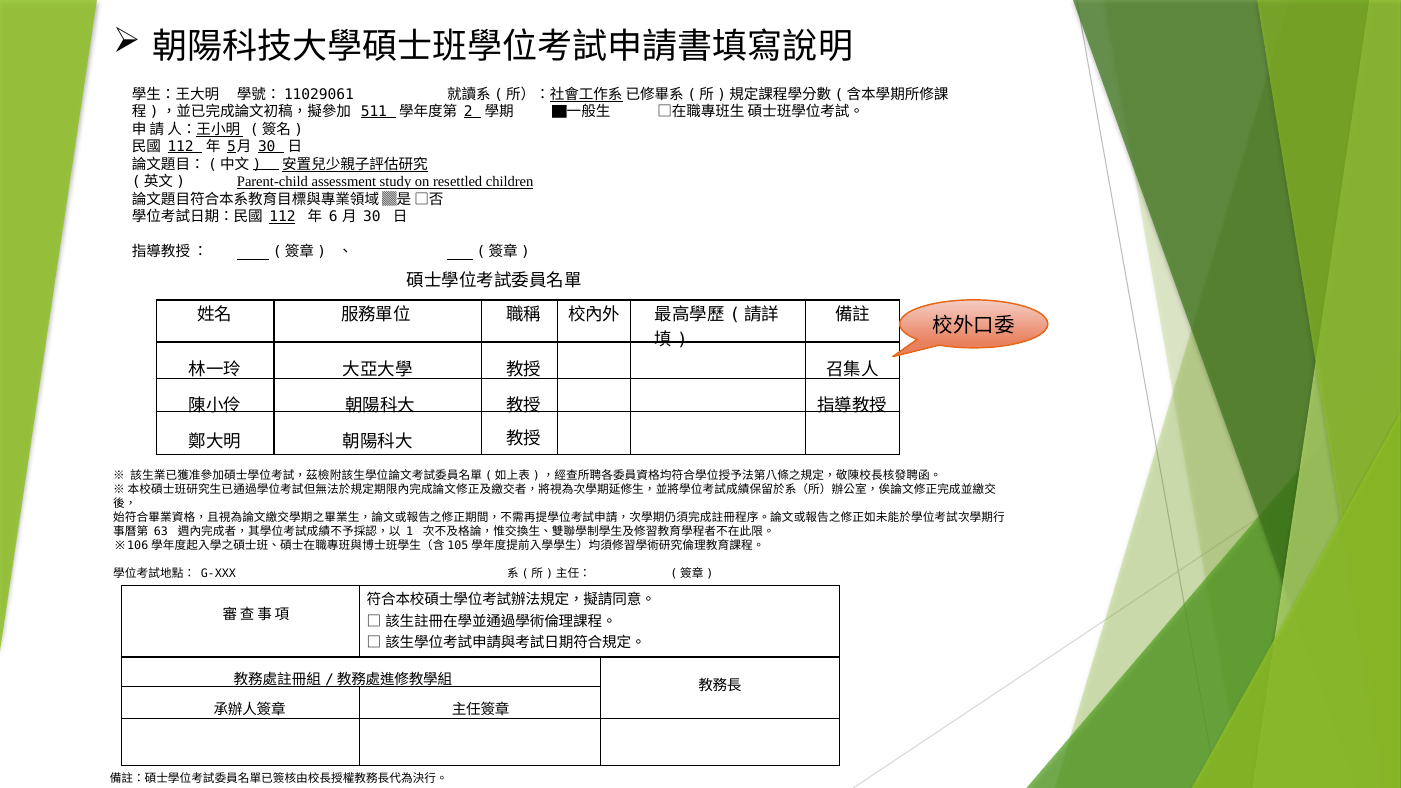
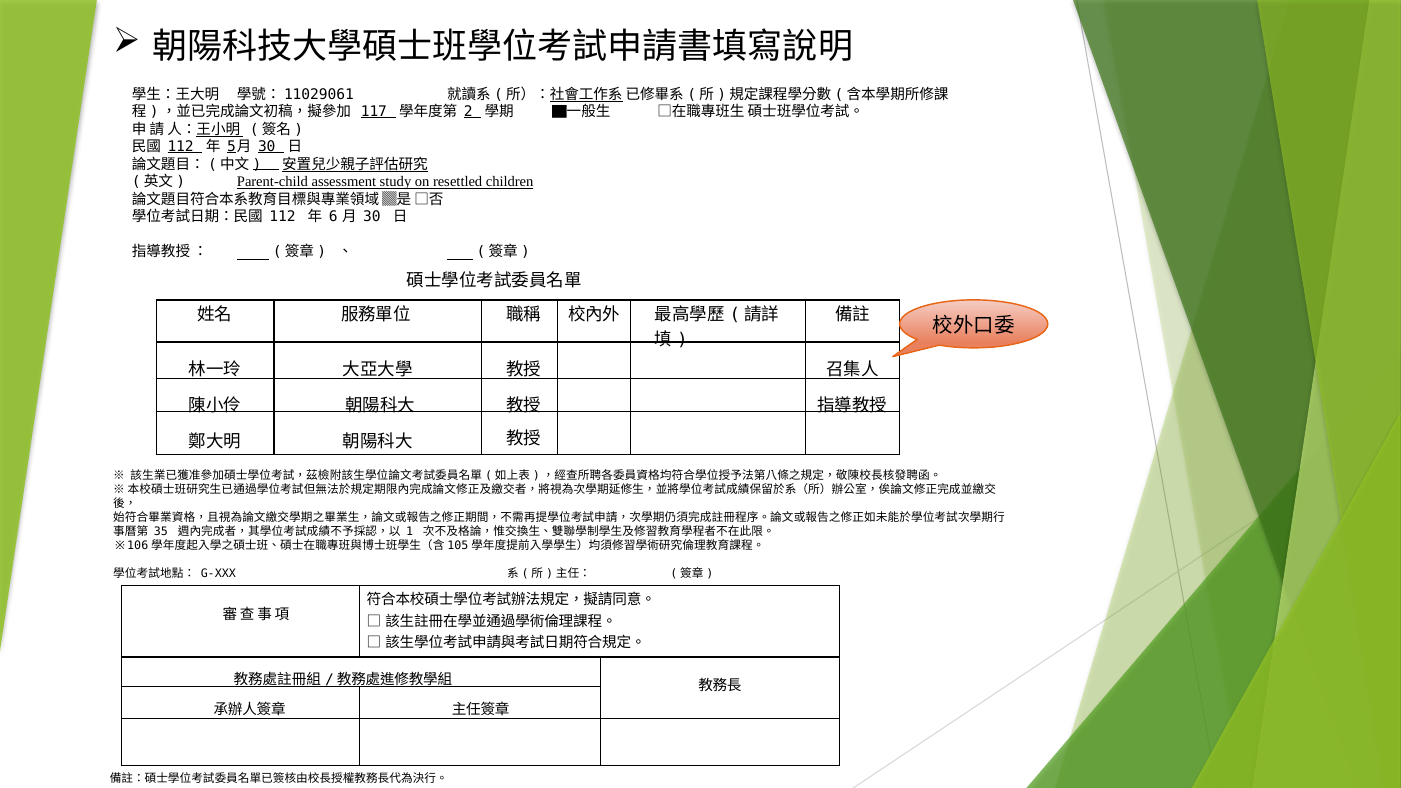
511: 511 -> 117
112 at (282, 217) underline: present -> none
63: 63 -> 35
